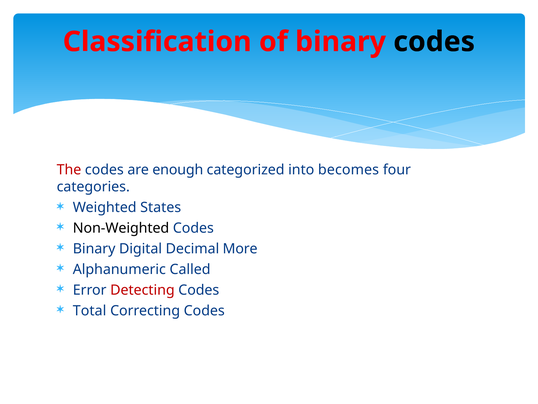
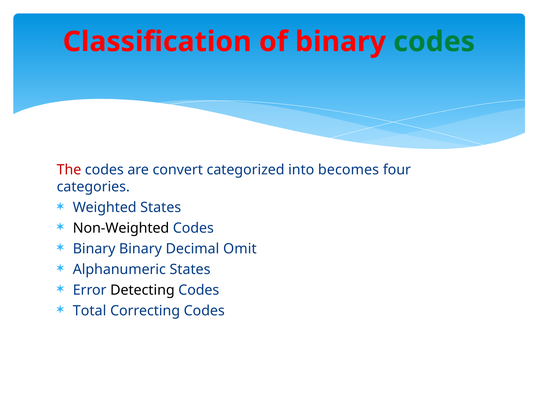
codes at (434, 42) colour: black -> green
enough: enough -> convert
Binary Digital: Digital -> Binary
More: More -> Omit
Alphanumeric Called: Called -> States
Detecting colour: red -> black
